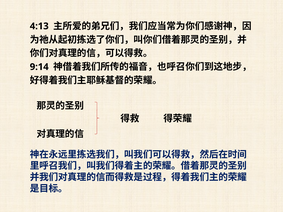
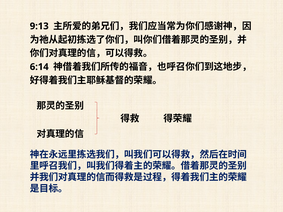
4:13: 4:13 -> 9:13
9:14: 9:14 -> 6:14
